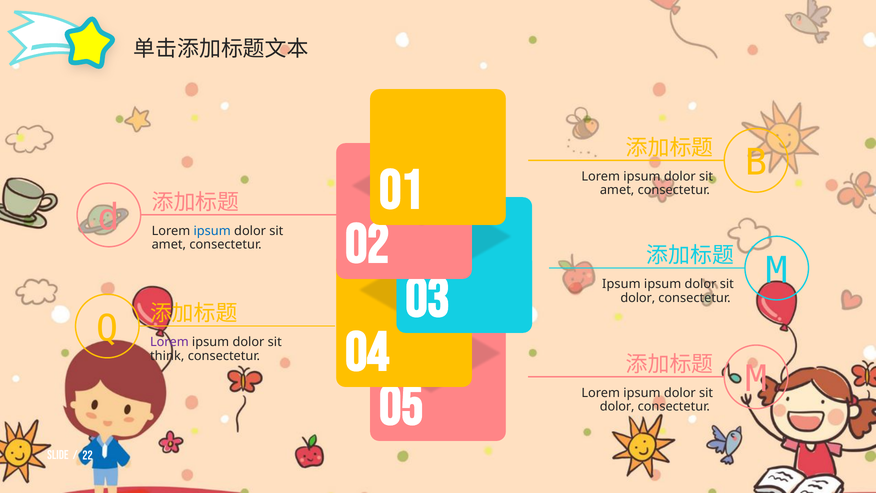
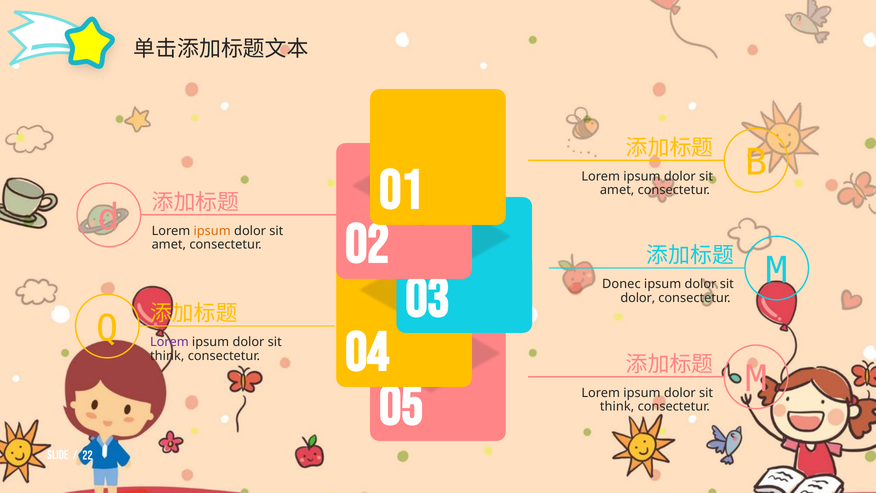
ipsum at (212, 231) colour: blue -> orange
Ipsum at (621, 284): Ipsum -> Donec
dolor at (617, 407): dolor -> think
